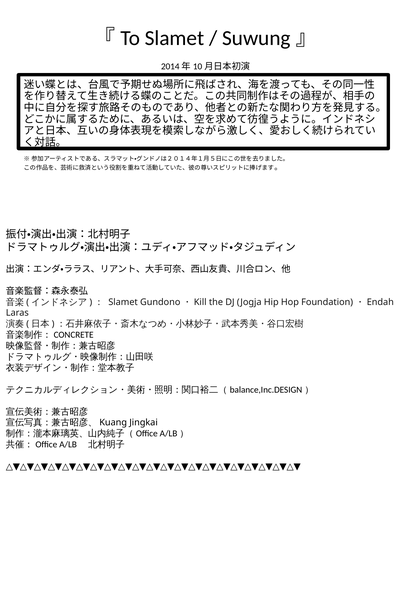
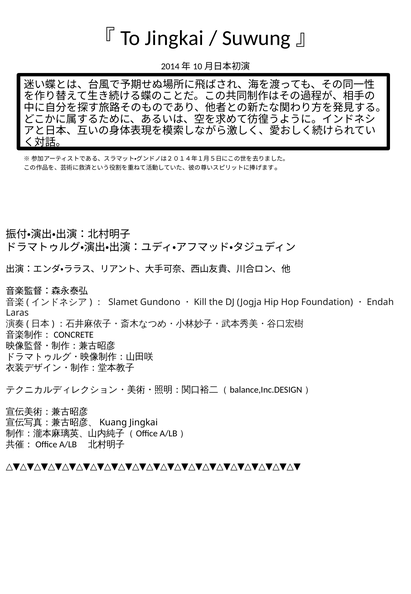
『To Slamet: Slamet -> Jingkai
